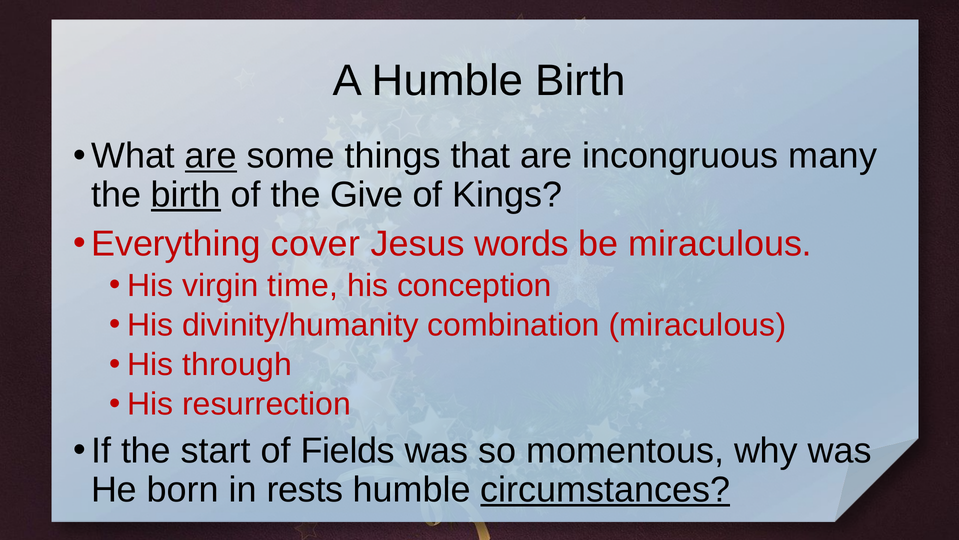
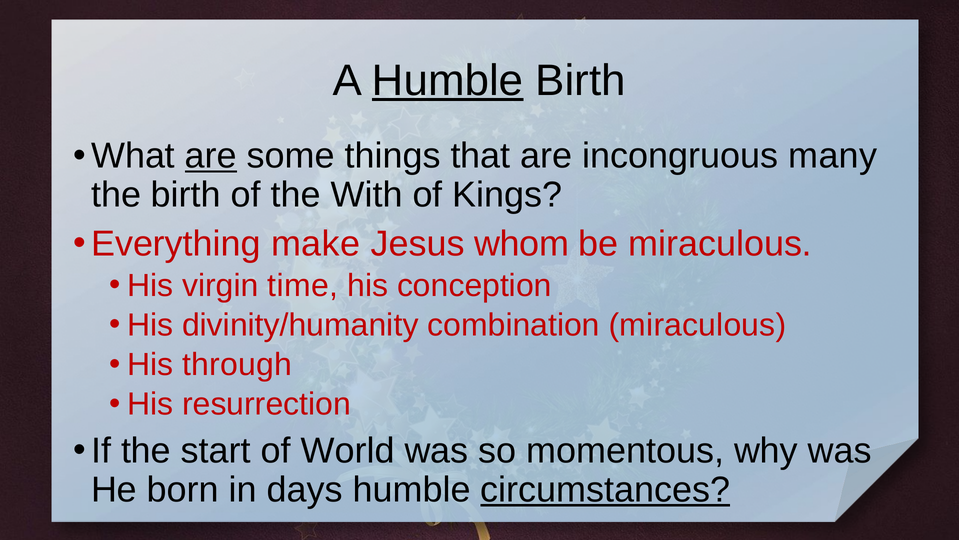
Humble at (448, 81) underline: none -> present
birth at (186, 195) underline: present -> none
Give: Give -> With
cover: cover -> make
words: words -> whom
Fields: Fields -> World
rests: rests -> days
